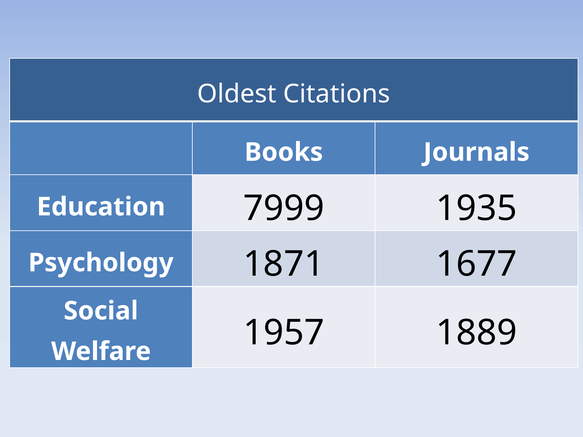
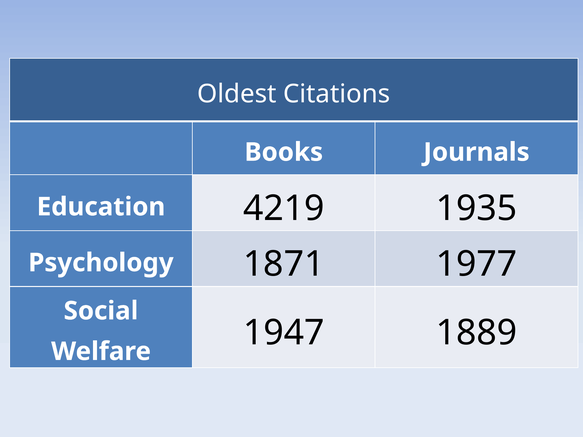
7999: 7999 -> 4219
1677: 1677 -> 1977
1957: 1957 -> 1947
